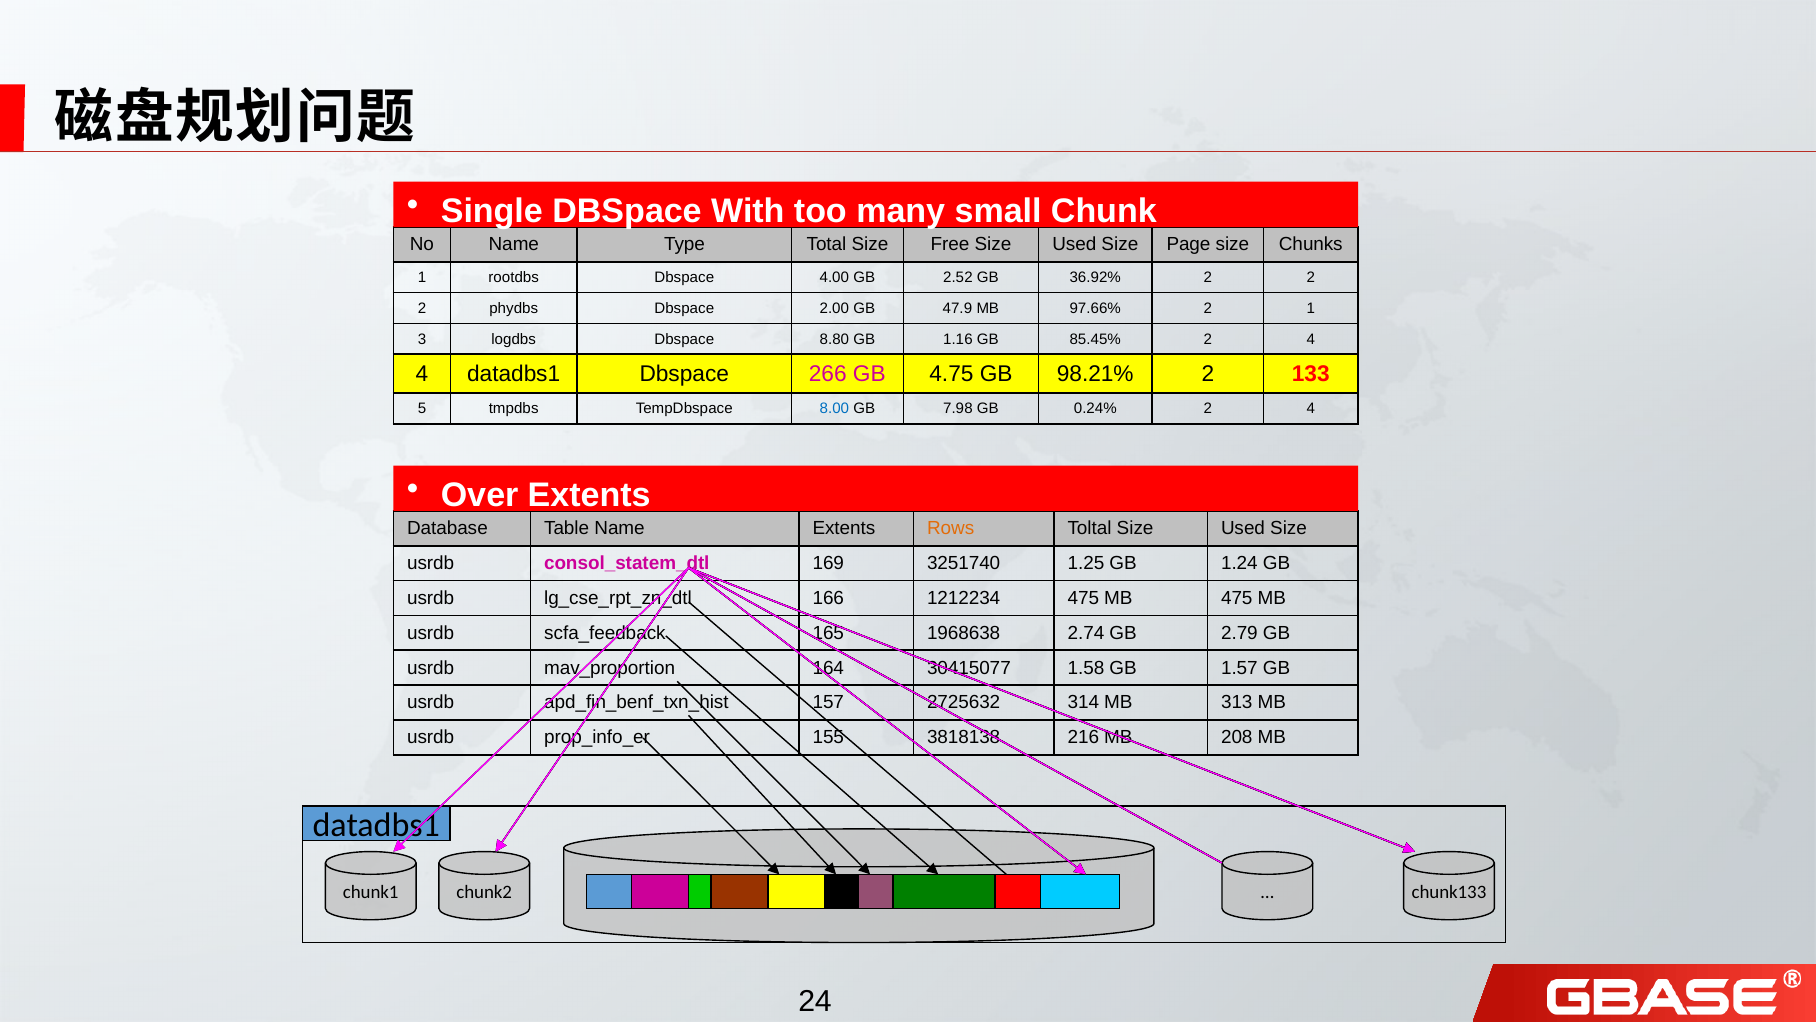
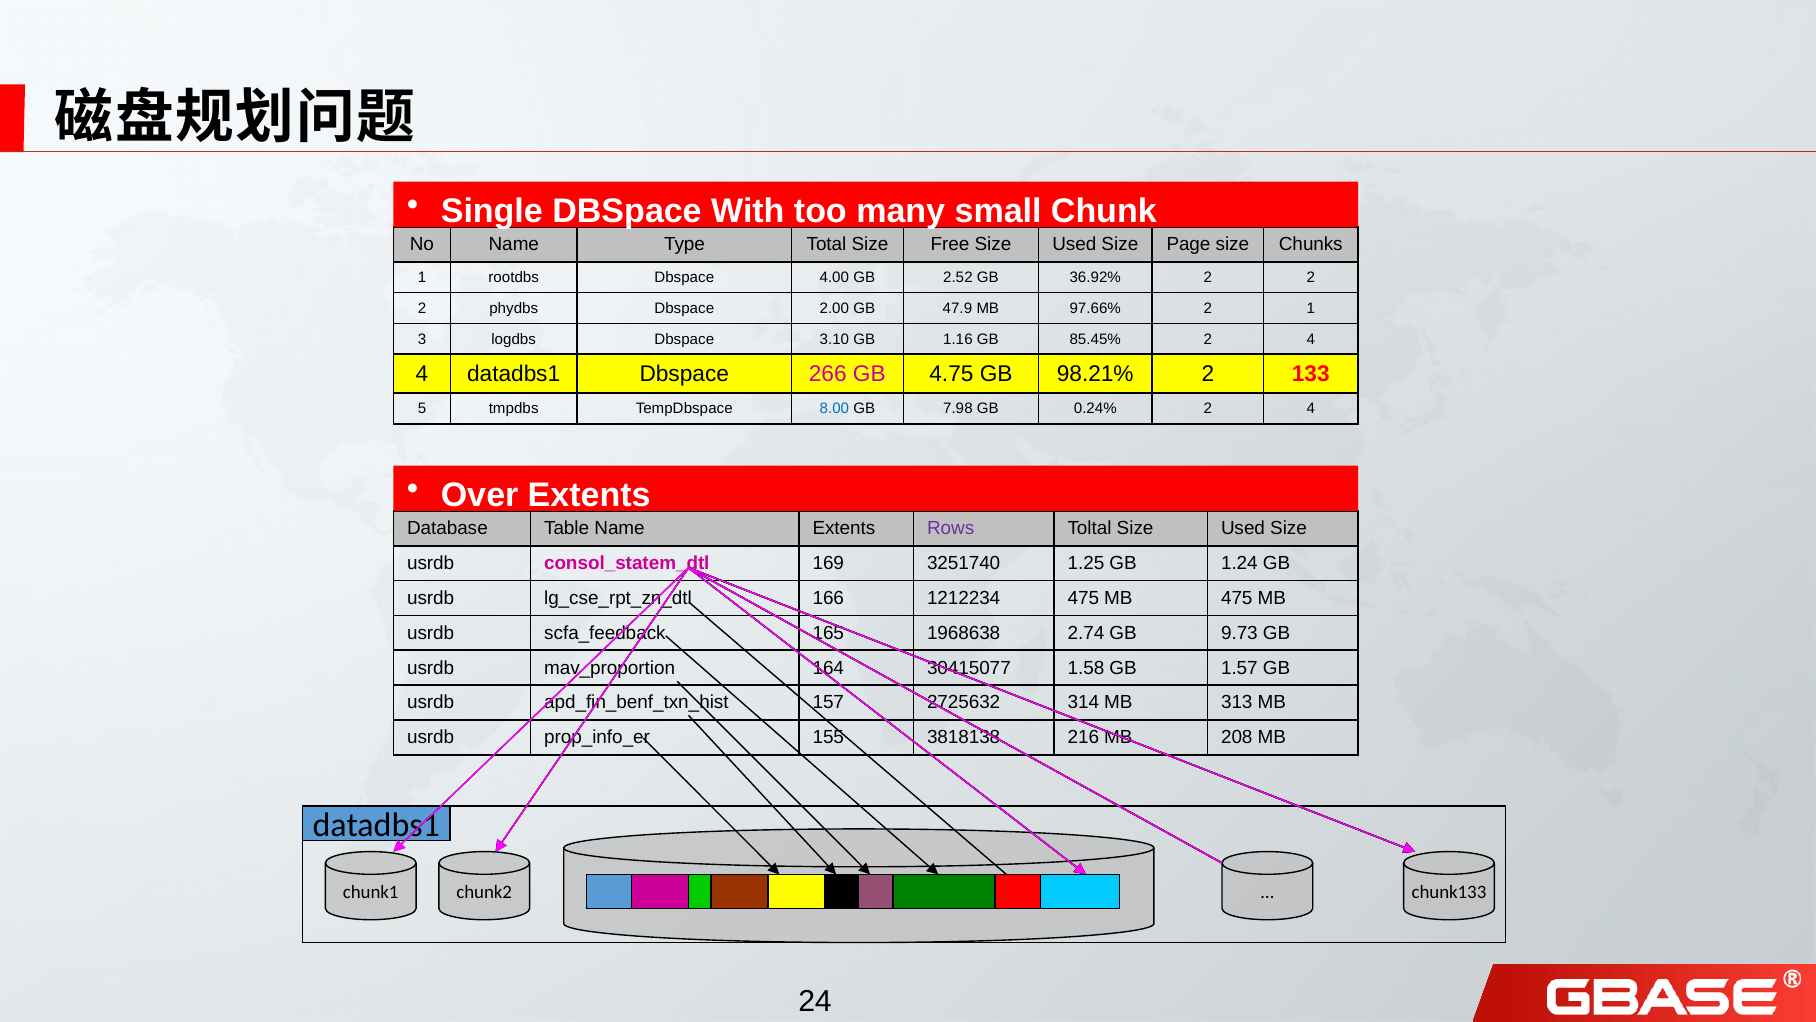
8.80: 8.80 -> 3.10
Rows colour: orange -> purple
2.79: 2.79 -> 9.73
